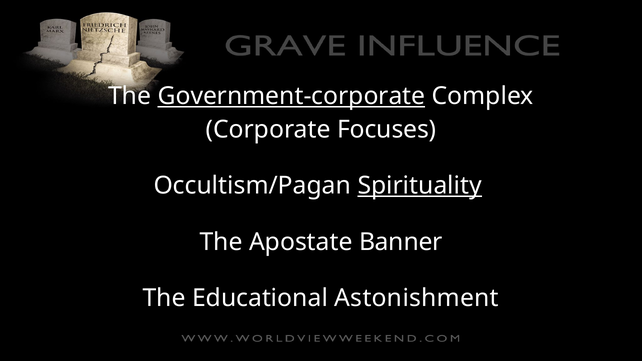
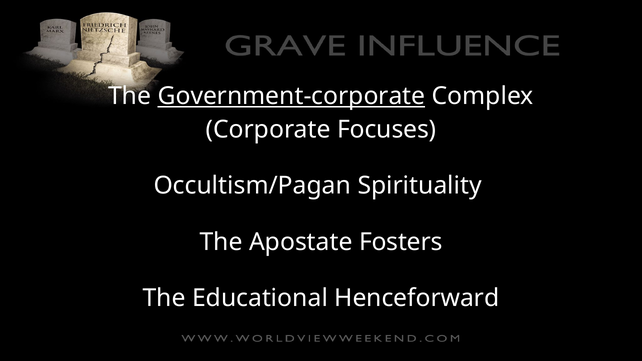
Spirituality underline: present -> none
Banner: Banner -> Fosters
Astonishment: Astonishment -> Henceforward
